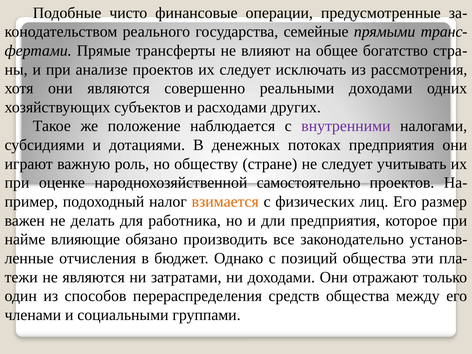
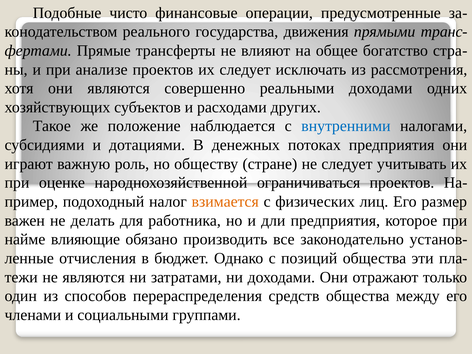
семейные: семейные -> движения
внутренними colour: purple -> blue
самостоятельно: самостоятельно -> ограничиваться
